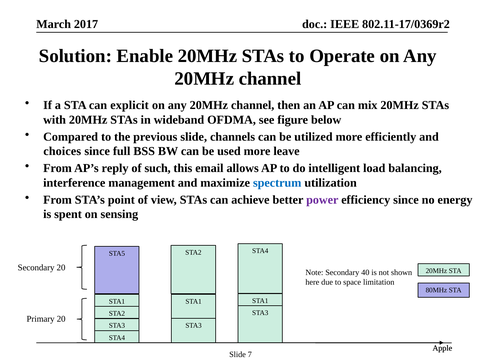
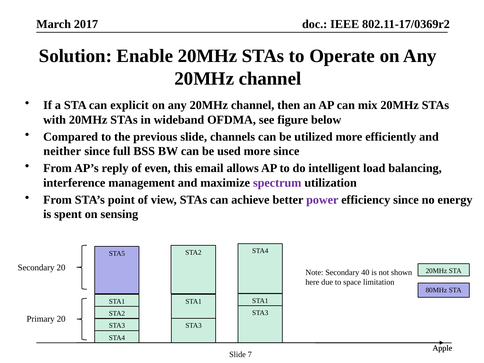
choices: choices -> neither
more leave: leave -> since
such: such -> even
spectrum colour: blue -> purple
